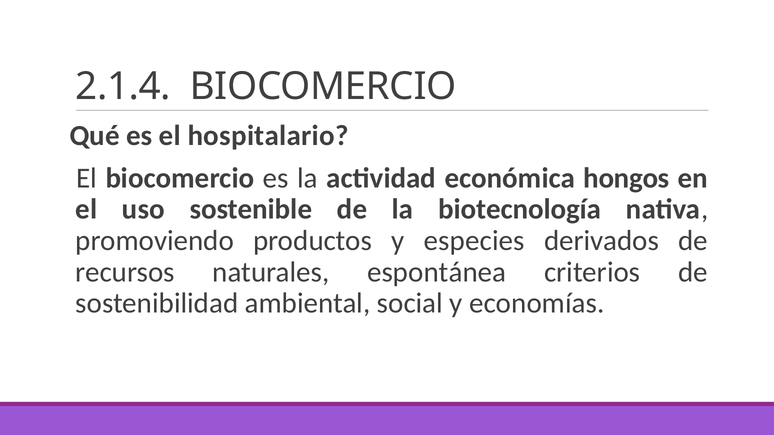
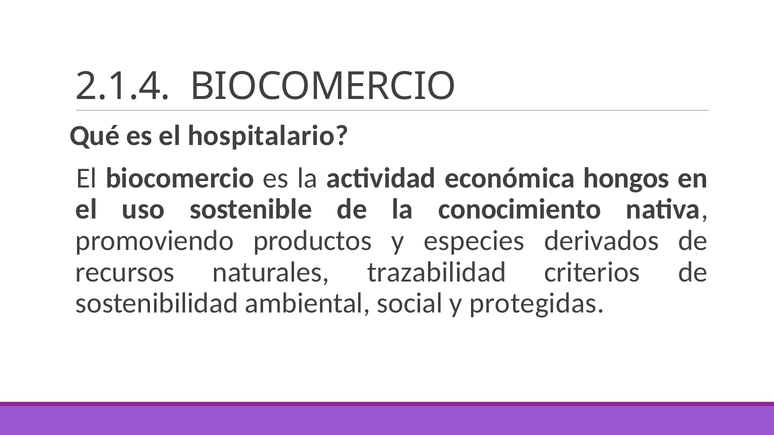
biotecnología: biotecnología -> conocimiento
espontánea: espontánea -> trazabilidad
economías: economías -> protegidas
